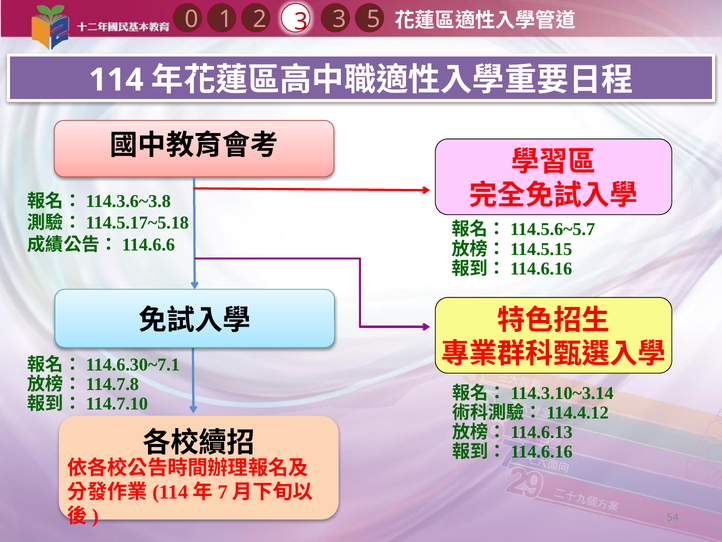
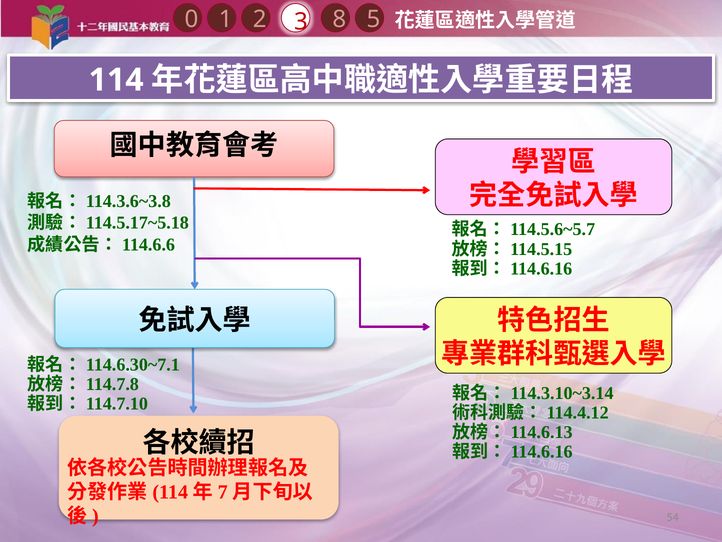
1 3: 3 -> 8
